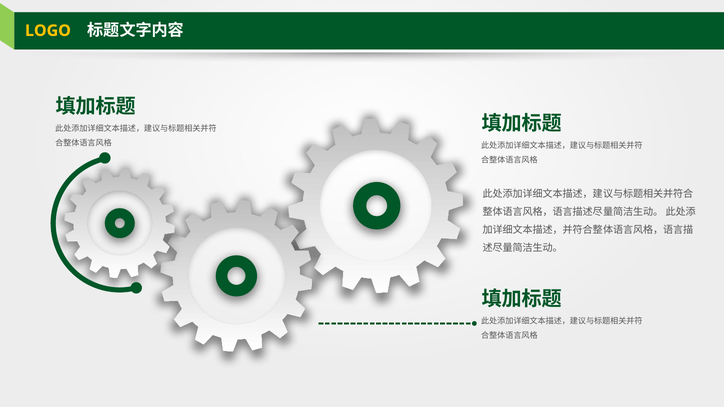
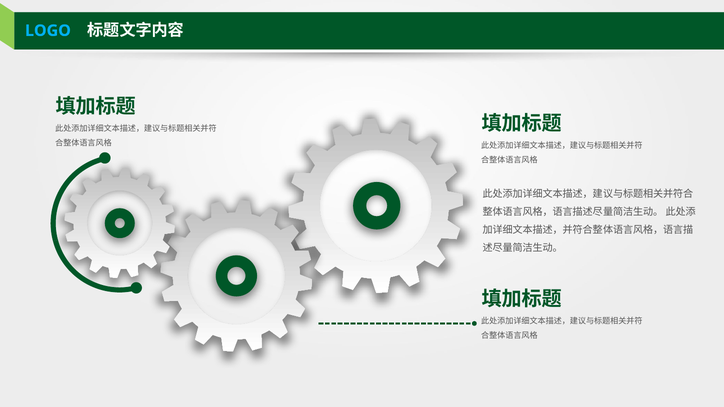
LOGO colour: yellow -> light blue
